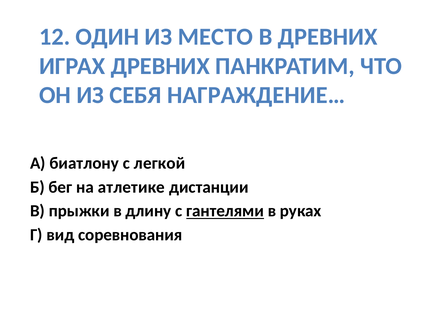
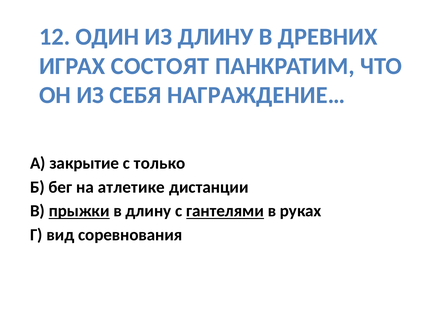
ИЗ МЕСТО: МЕСТО -> ДЛИНУ
ИГРАХ ДРЕВНИХ: ДРЕВНИХ -> СОСТОЯТ
биатлону: биатлону -> закрытие
легкой: легкой -> только
прыжки underline: none -> present
